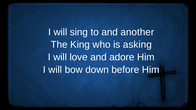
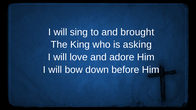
another: another -> brought
